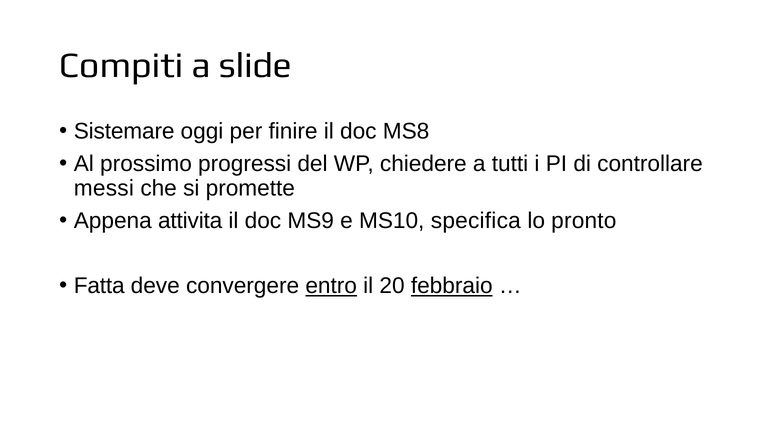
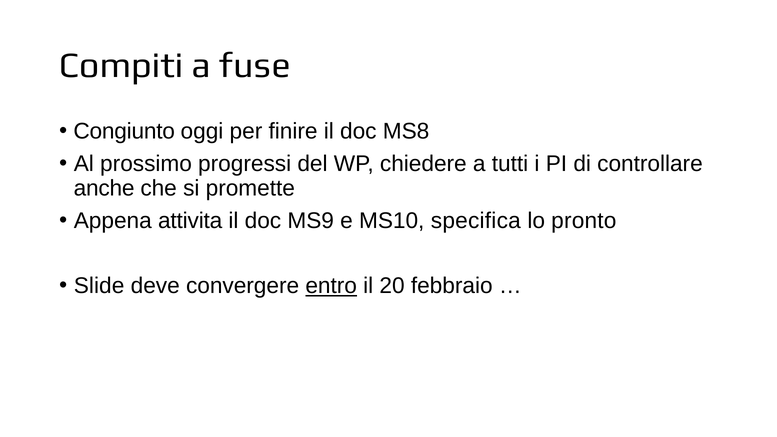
slide: slide -> fuse
Sistemare: Sistemare -> Congiunto
messi: messi -> anche
Fatta: Fatta -> Slide
febbraio underline: present -> none
